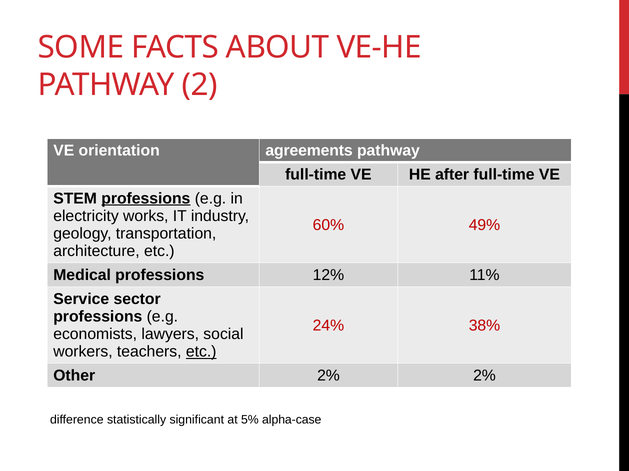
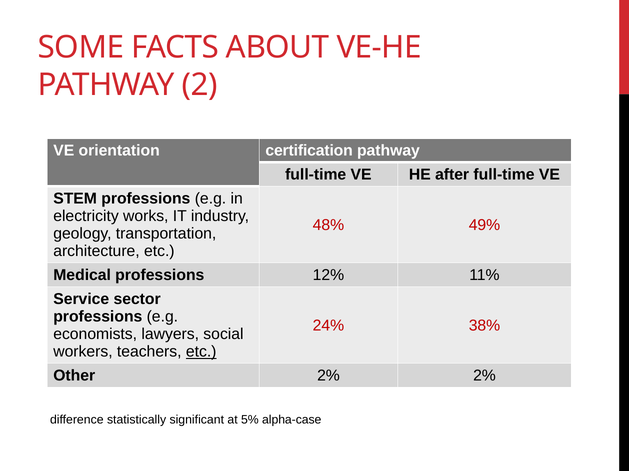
agreements: agreements -> certification
professions at (146, 199) underline: present -> none
60%: 60% -> 48%
